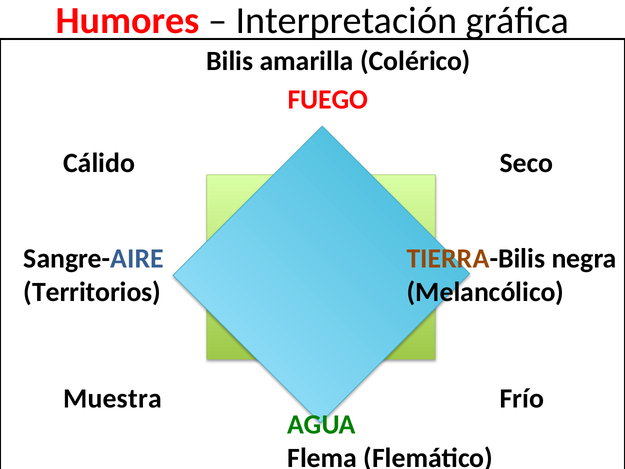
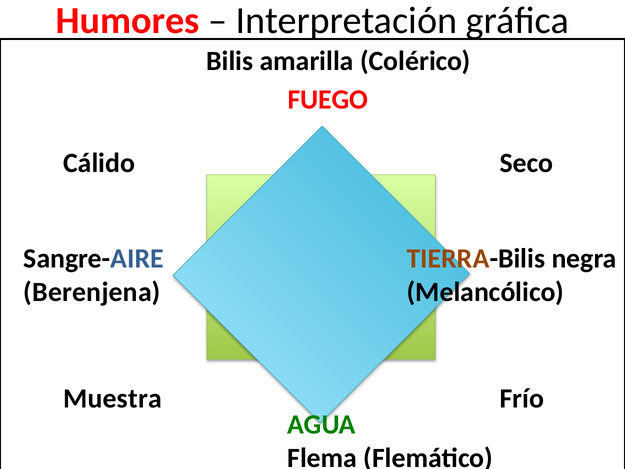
Territorios: Territorios -> Berenjena
